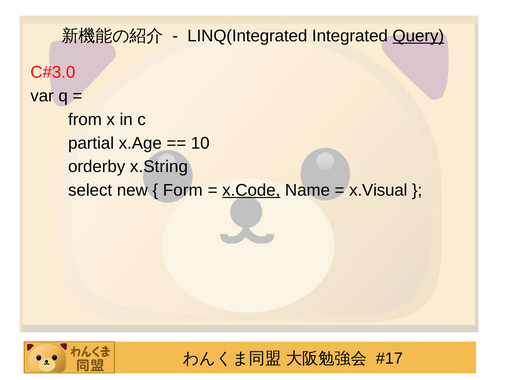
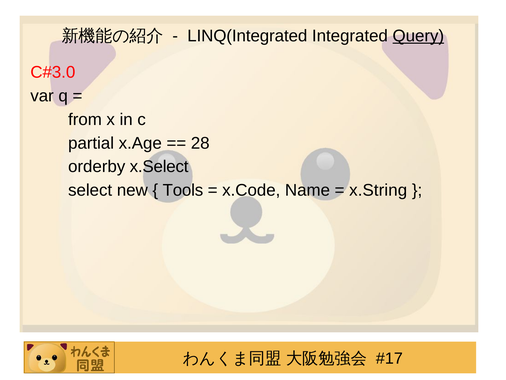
10: 10 -> 28
x.String: x.String -> x.Select
Form: Form -> Tools
x.Code underline: present -> none
x.Visual: x.Visual -> x.String
